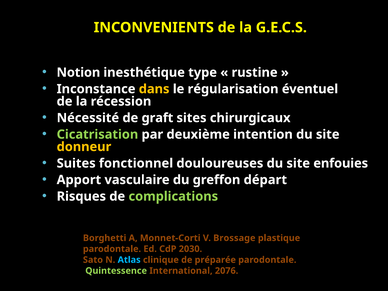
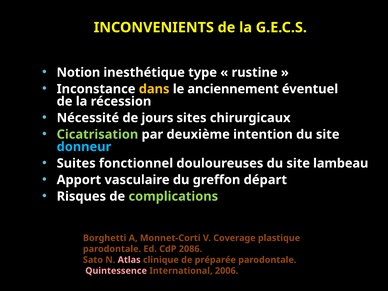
régularisation: régularisation -> anciennement
graft: graft -> jours
donneur colour: yellow -> light blue
enfouies: enfouies -> lambeau
Brossage: Brossage -> Coverage
2030: 2030 -> 2086
Atlas colour: light blue -> pink
Quintessence colour: light green -> pink
2076: 2076 -> 2006
